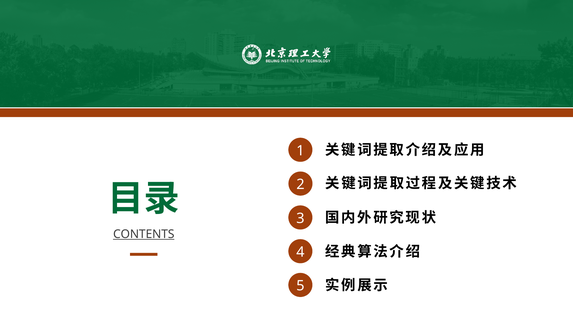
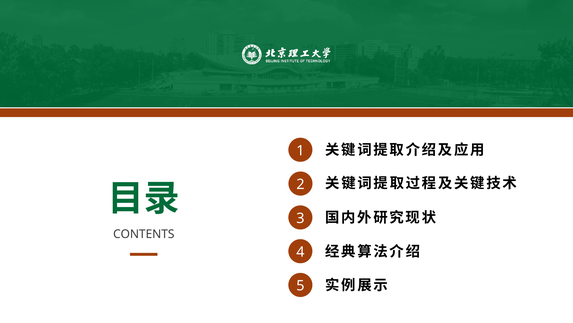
CONTENTS underline: present -> none
